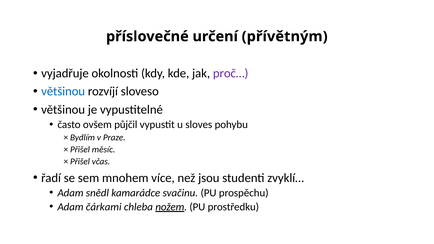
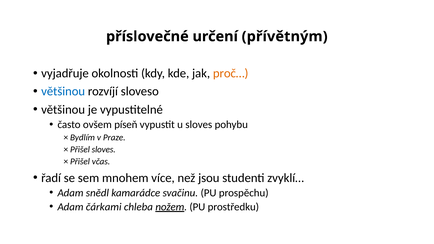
proč… colour: purple -> orange
půjčil: půjčil -> píseň
Přišel měsíc: měsíc -> sloves
